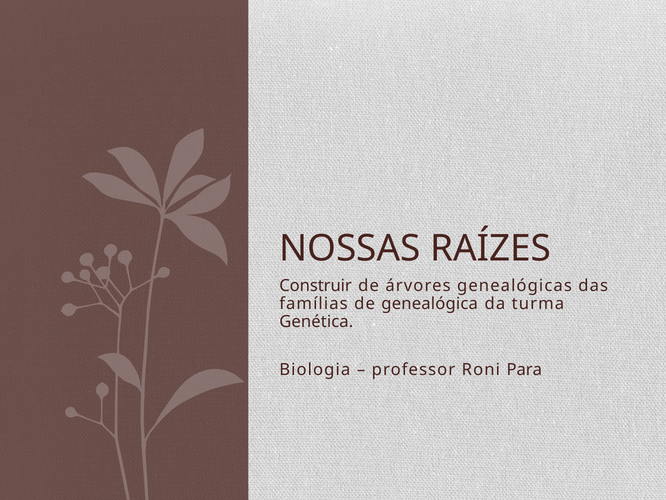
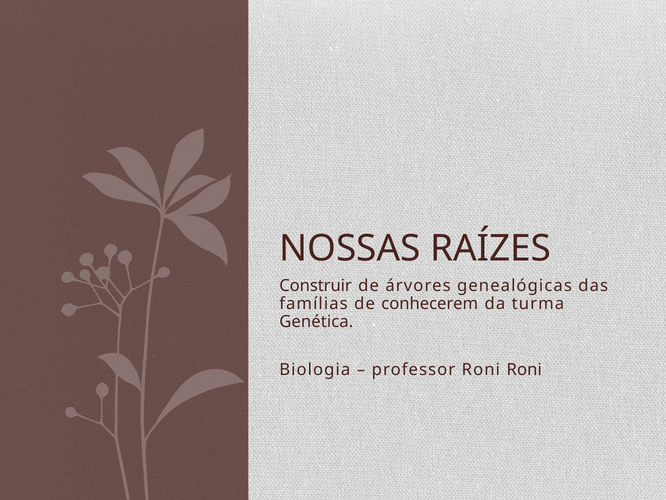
genealógica: genealógica -> conhecerem
Roni Para: Para -> Roni
